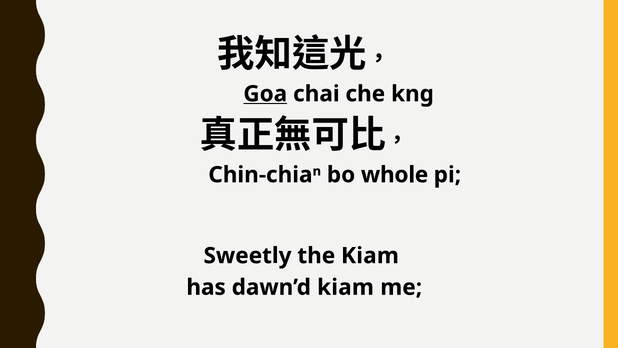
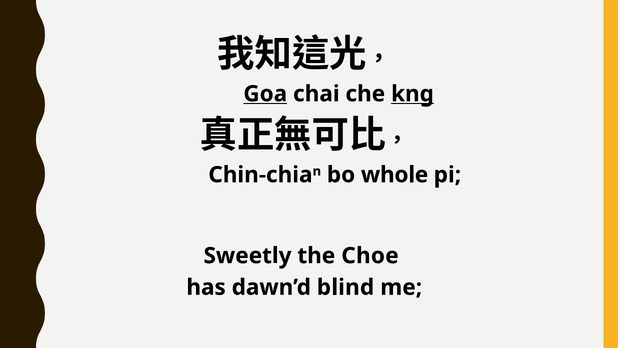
kng underline: none -> present
the Kiam: Kiam -> Choe
dawn’d kiam: kiam -> blind
